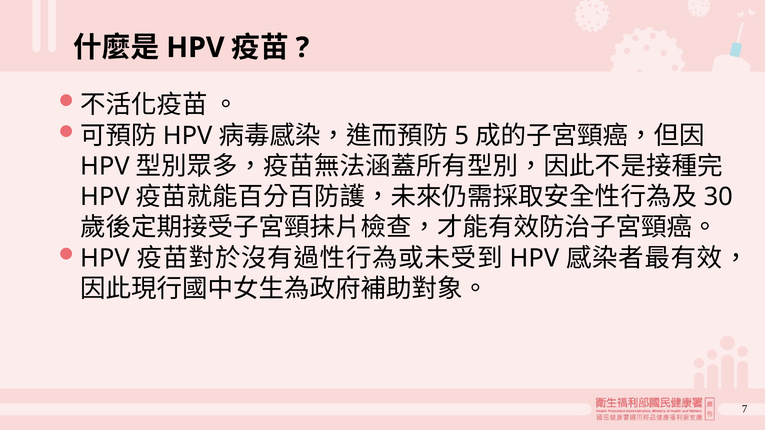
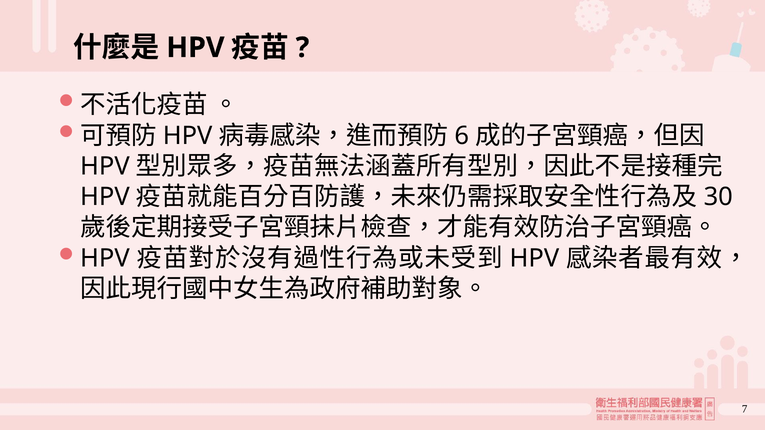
5: 5 -> 6
